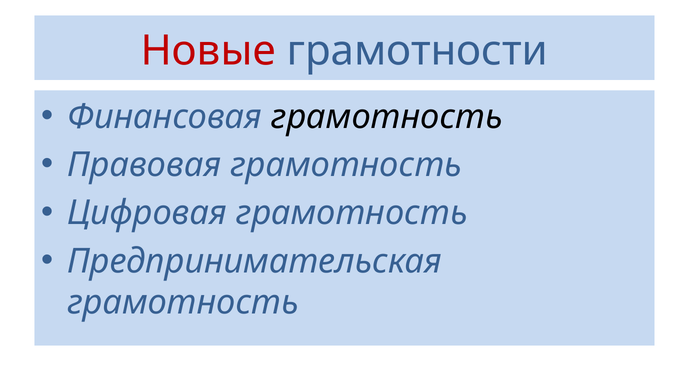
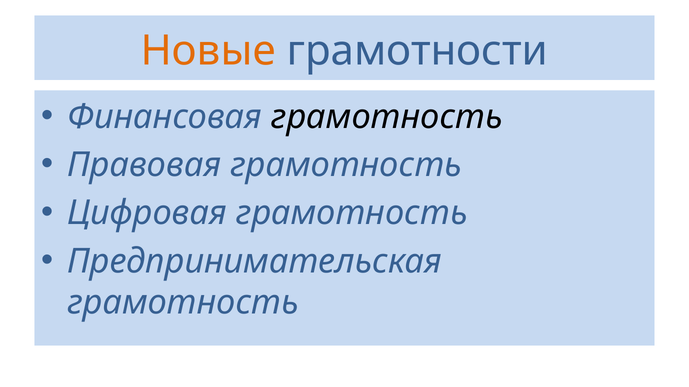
Новые colour: red -> orange
